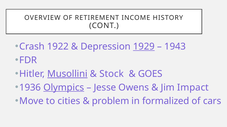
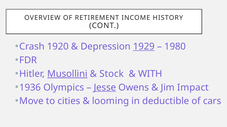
1922: 1922 -> 1920
1943: 1943 -> 1980
GOES: GOES -> WITH
Olympics underline: present -> none
Jesse underline: none -> present
problem: problem -> looming
formalized: formalized -> deductible
